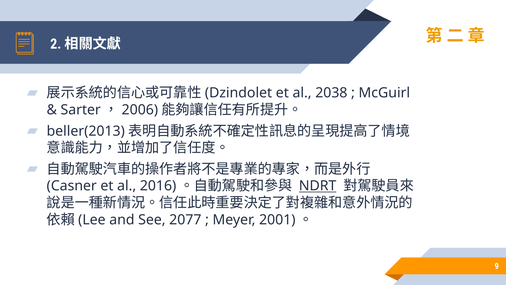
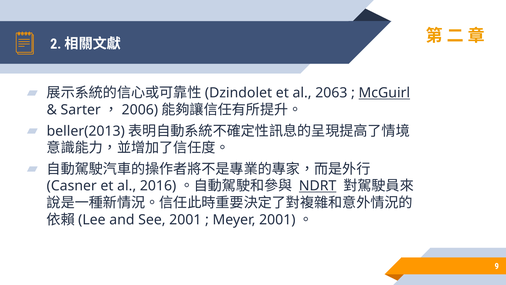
2038: 2038 -> 2063
McGuirl underline: none -> present
See 2077: 2077 -> 2001
